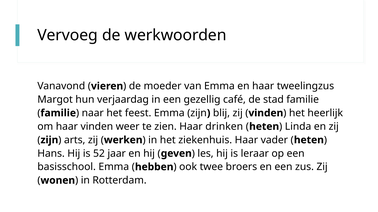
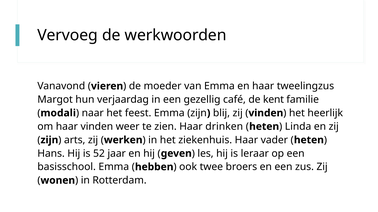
stad: stad -> kent
familie at (58, 113): familie -> modali
